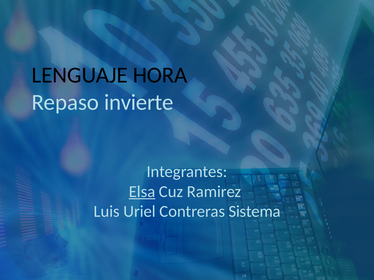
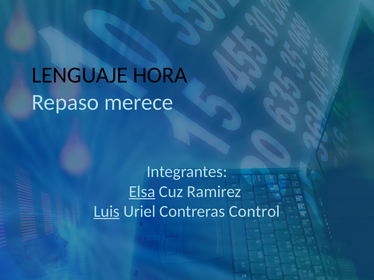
invierte: invierte -> merece
Luis underline: none -> present
Sistema: Sistema -> Control
